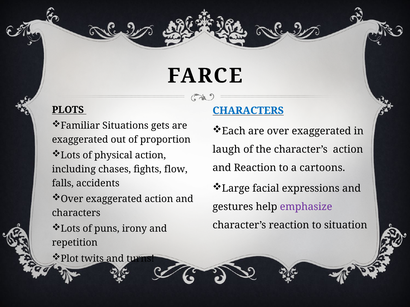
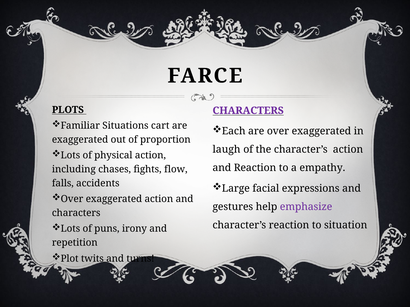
CHARACTERS at (248, 111) colour: blue -> purple
gets: gets -> cart
cartoons: cartoons -> empathy
